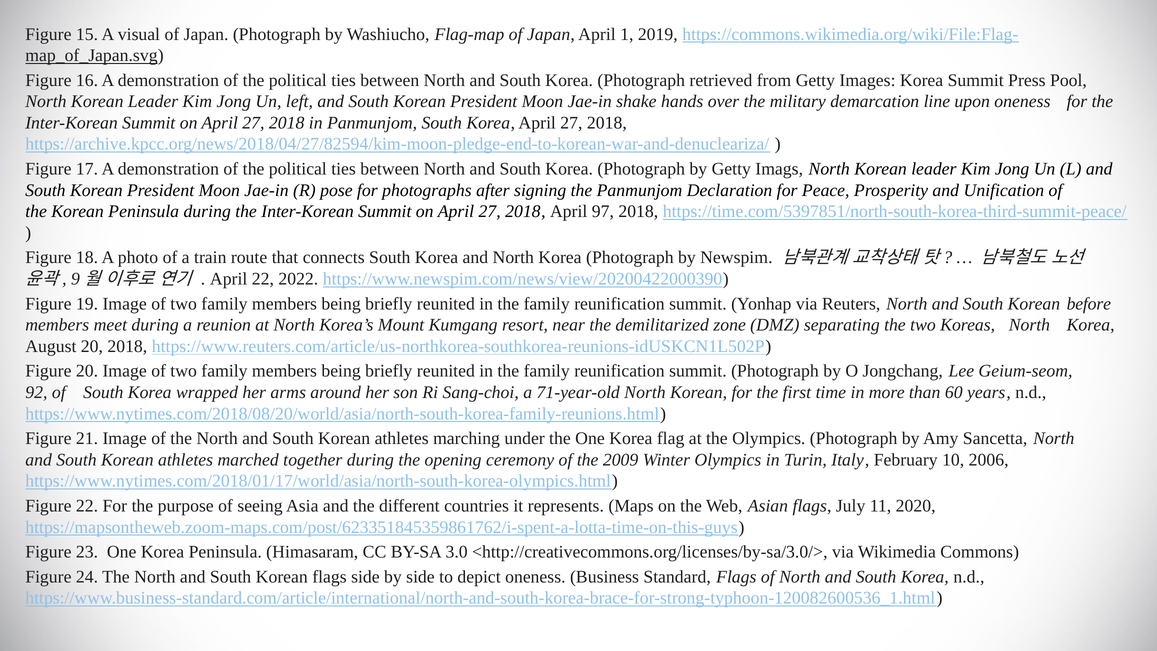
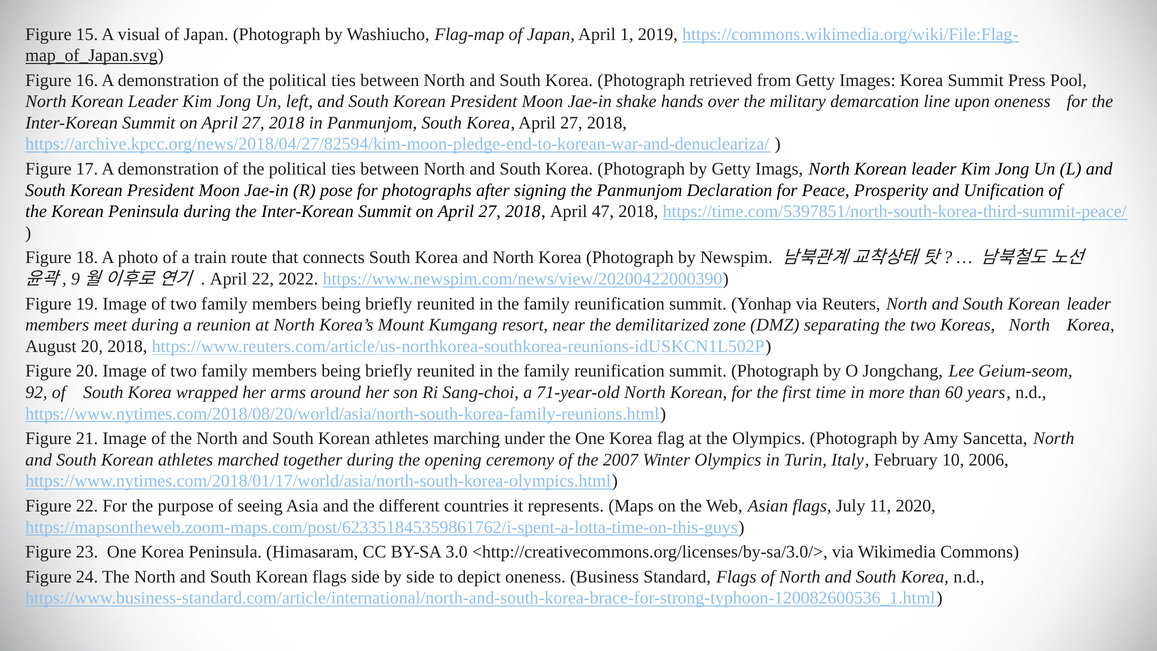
97: 97 -> 47
South Korean before: before -> leader
2009: 2009 -> 2007
